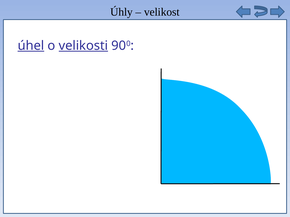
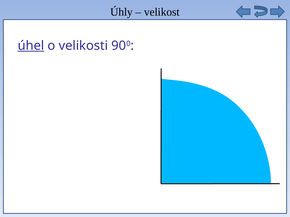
velikosti underline: present -> none
